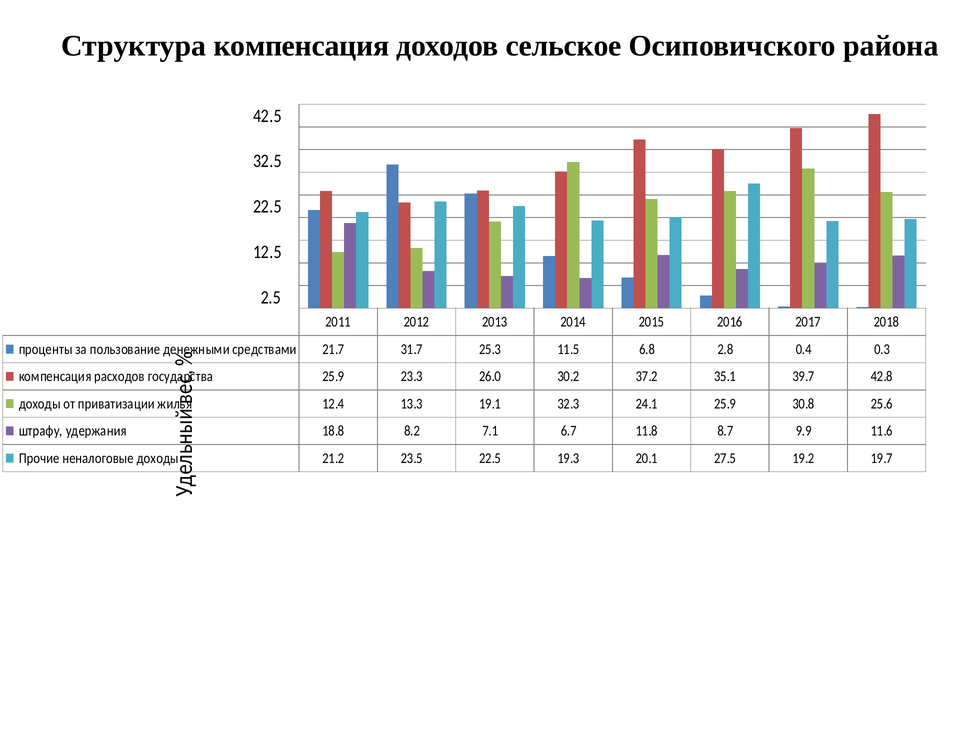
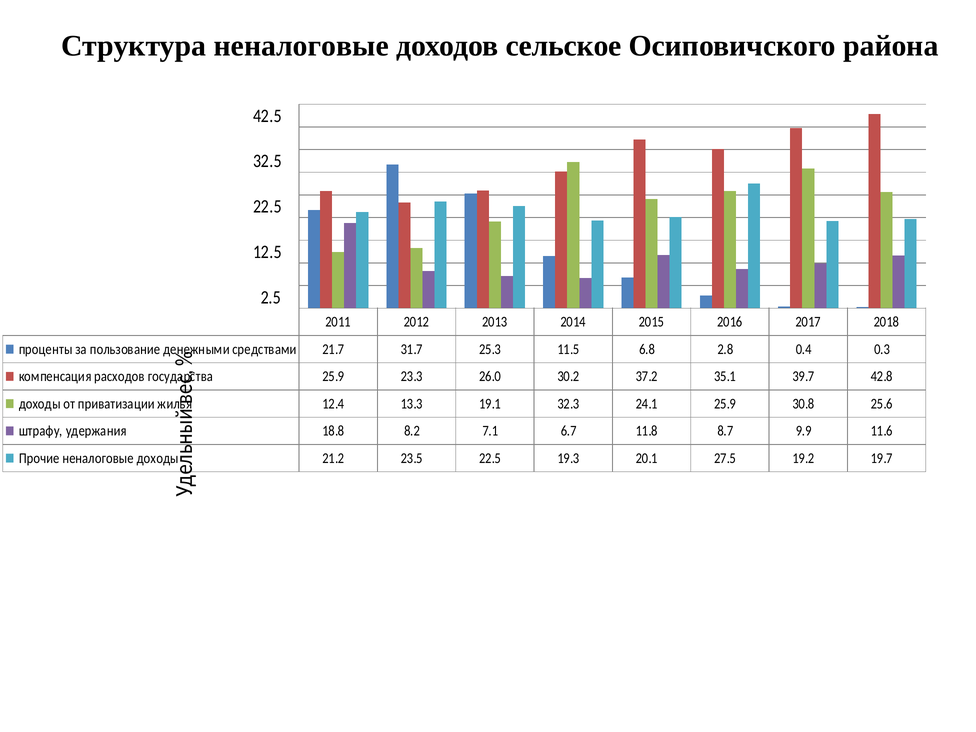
Структура компенсация: компенсация -> неналоговые
